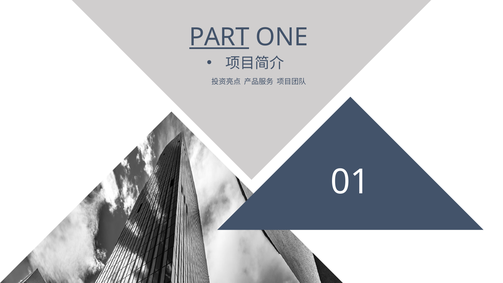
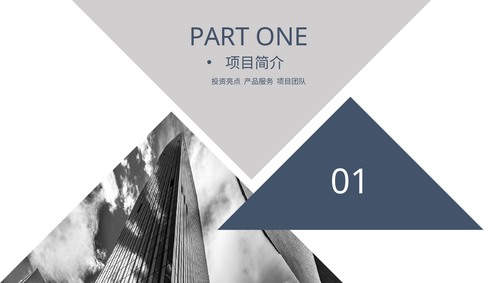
PART underline: present -> none
